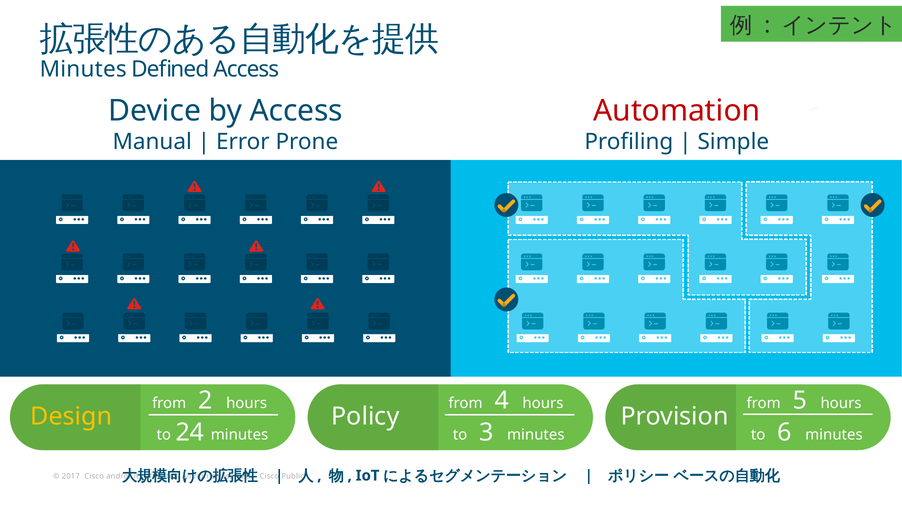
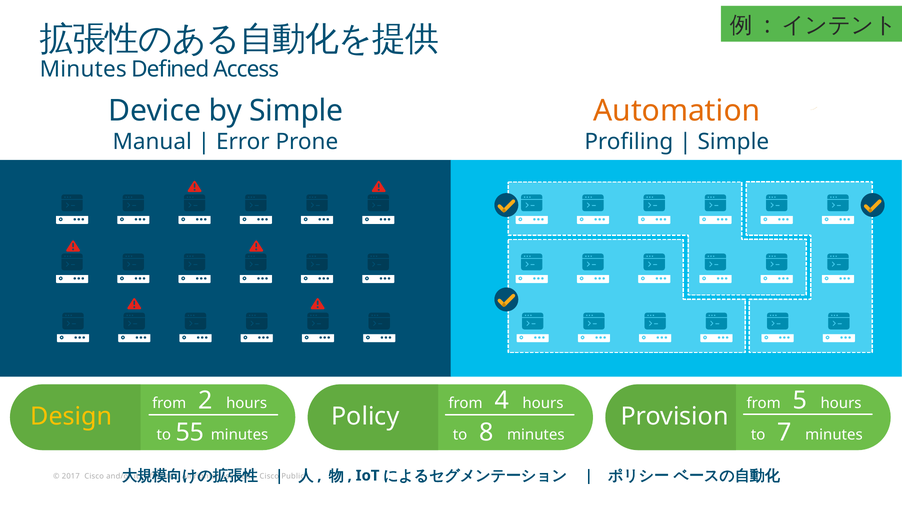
by Access: Access -> Simple
Automation colour: red -> orange
24: 24 -> 55
3: 3 -> 8
6: 6 -> 7
